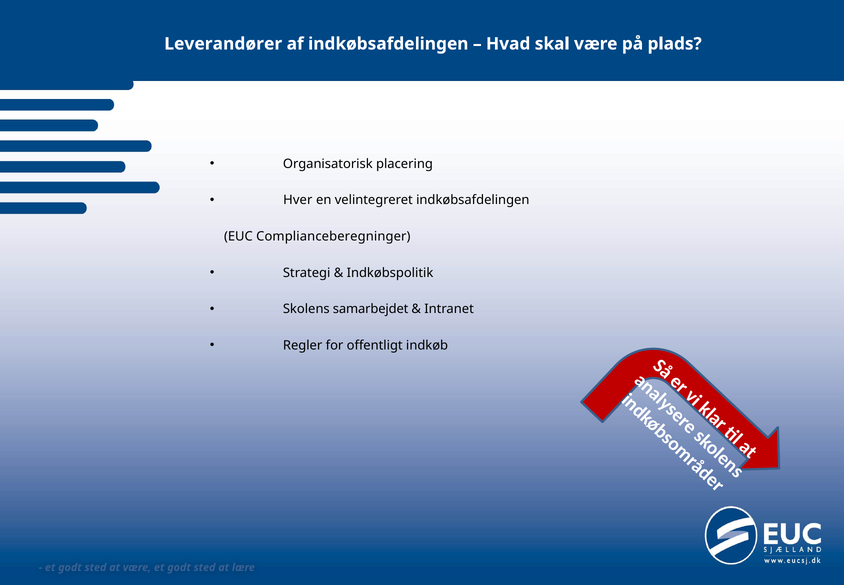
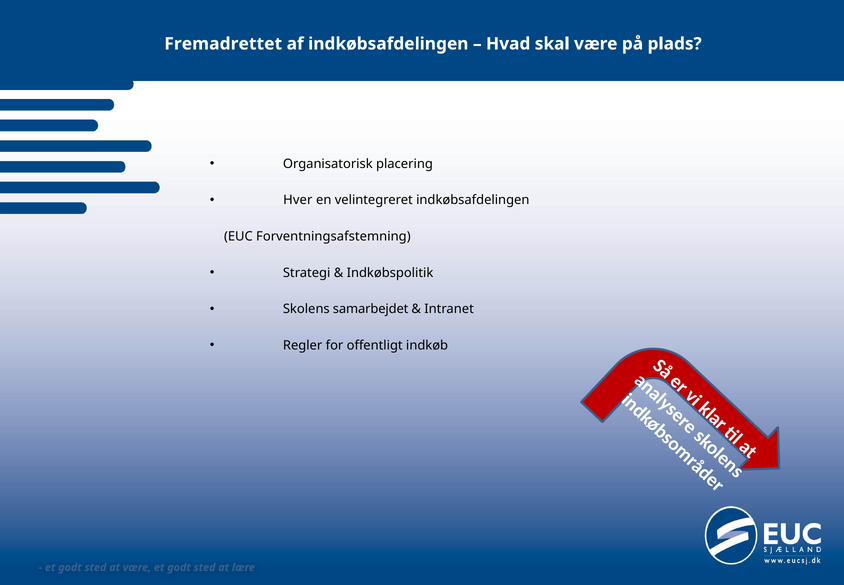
Leverandører: Leverandører -> Fremadrettet
Complianceberegninger: Complianceberegninger -> Forventningsafstemning
